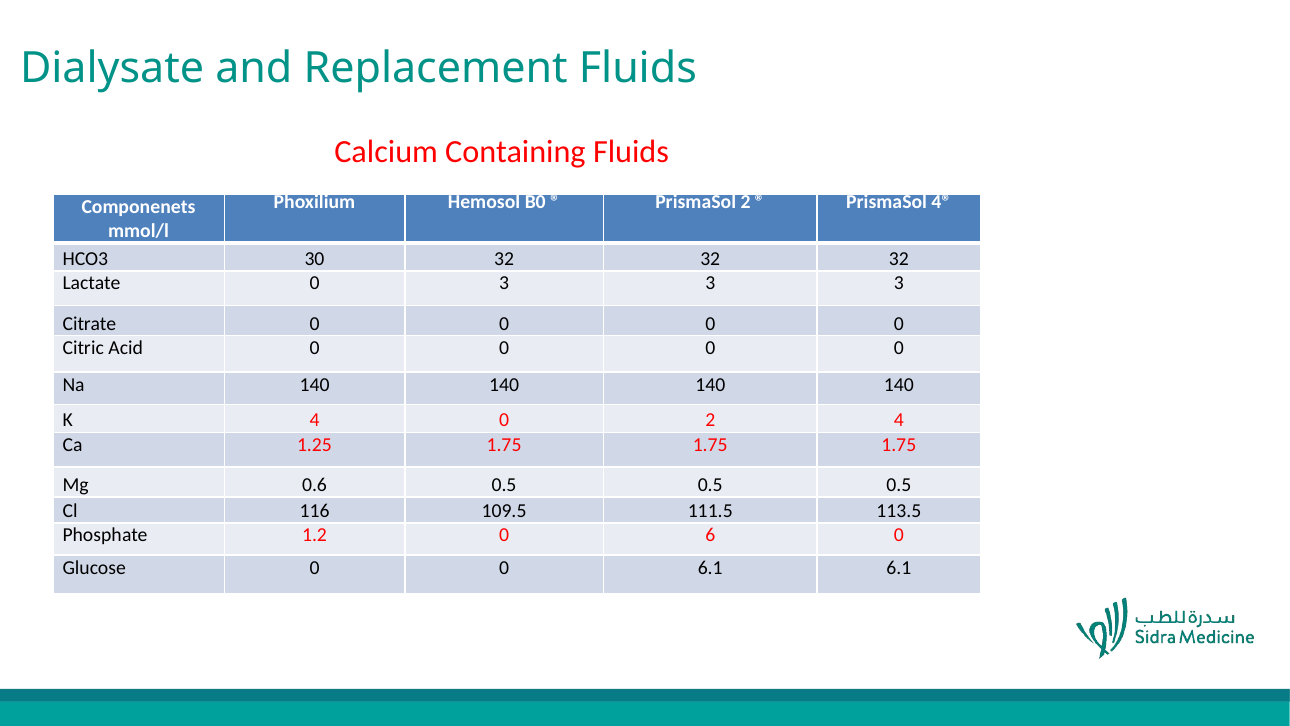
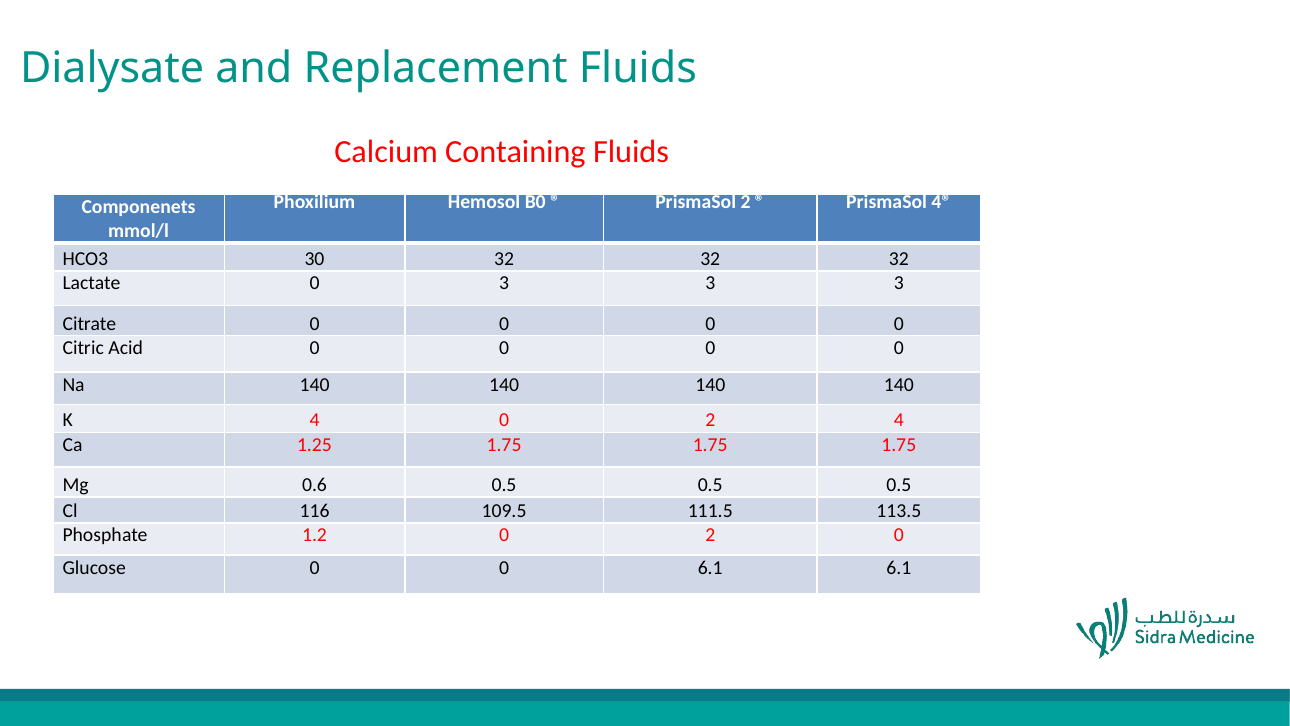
1.2 0 6: 6 -> 2
